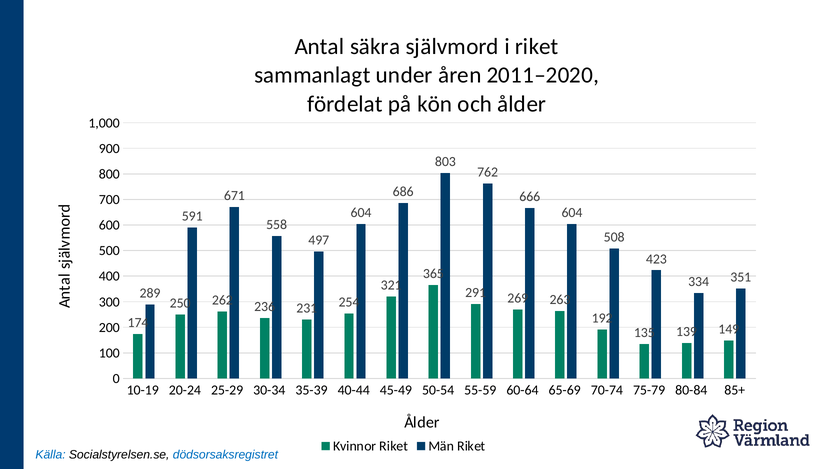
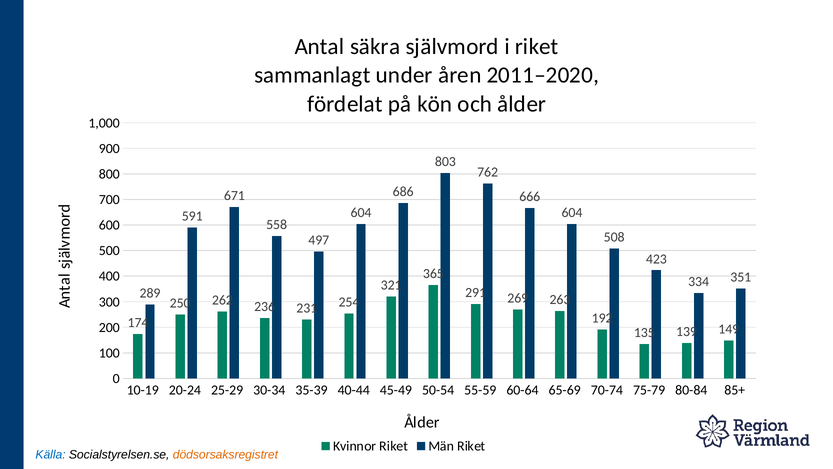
dödsorsaksregistret colour: blue -> orange
